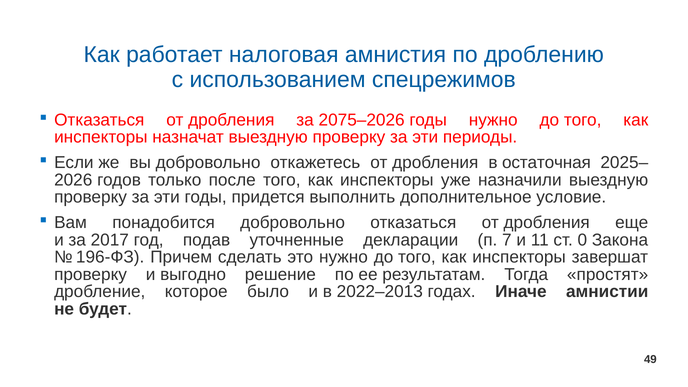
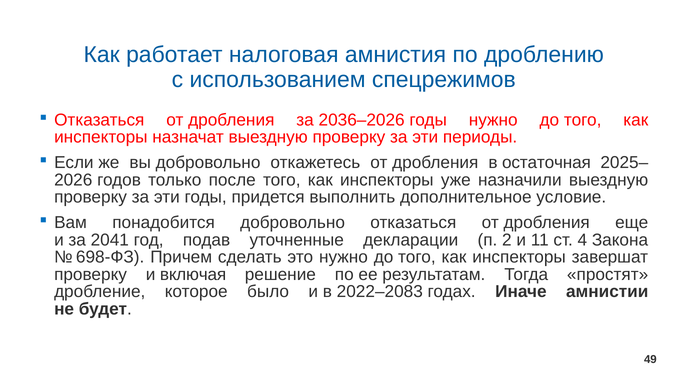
2075–2026: 2075–2026 -> 2036–2026
2017: 2017 -> 2041
7: 7 -> 2
0: 0 -> 4
196‑ФЗ: 196‑ФЗ -> 698‑ФЗ
выгодно: выгодно -> включая
2022–2013: 2022–2013 -> 2022–2083
